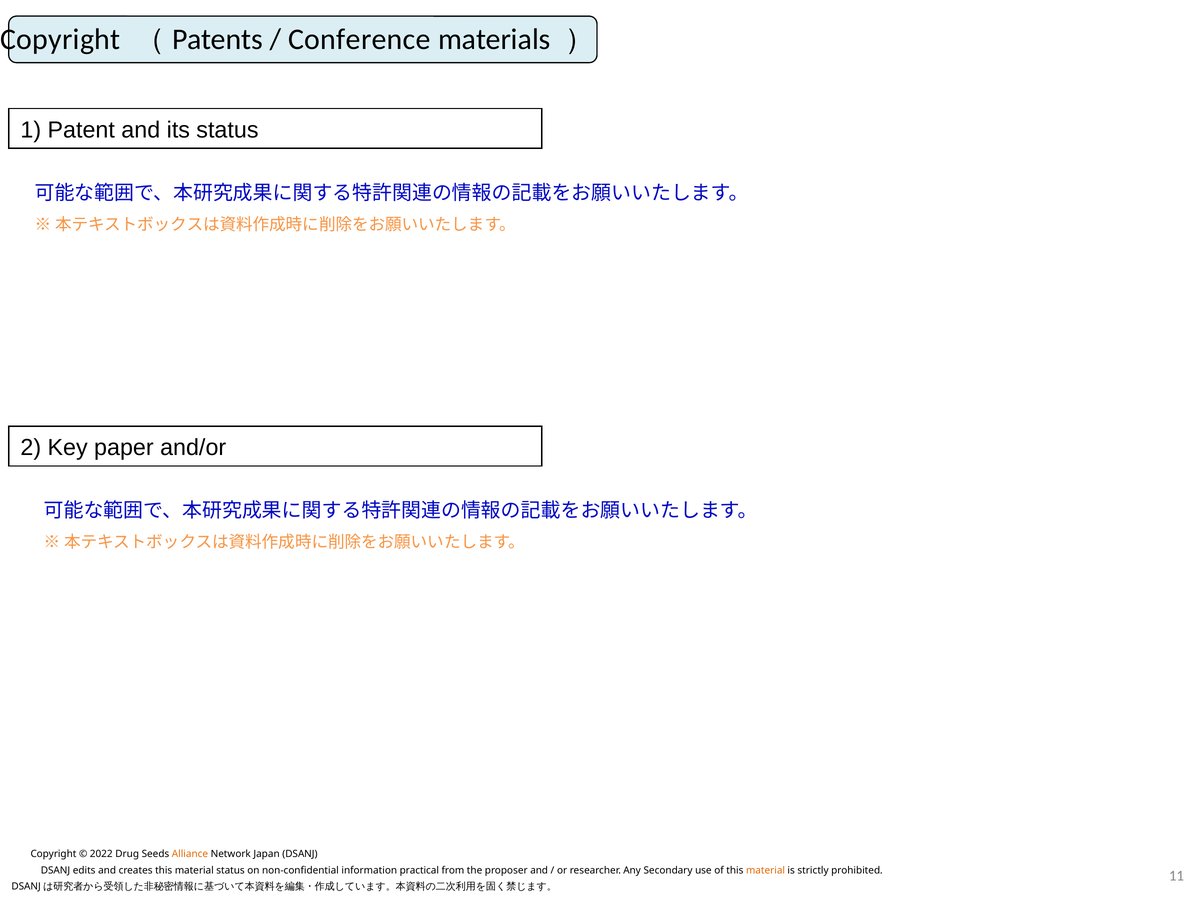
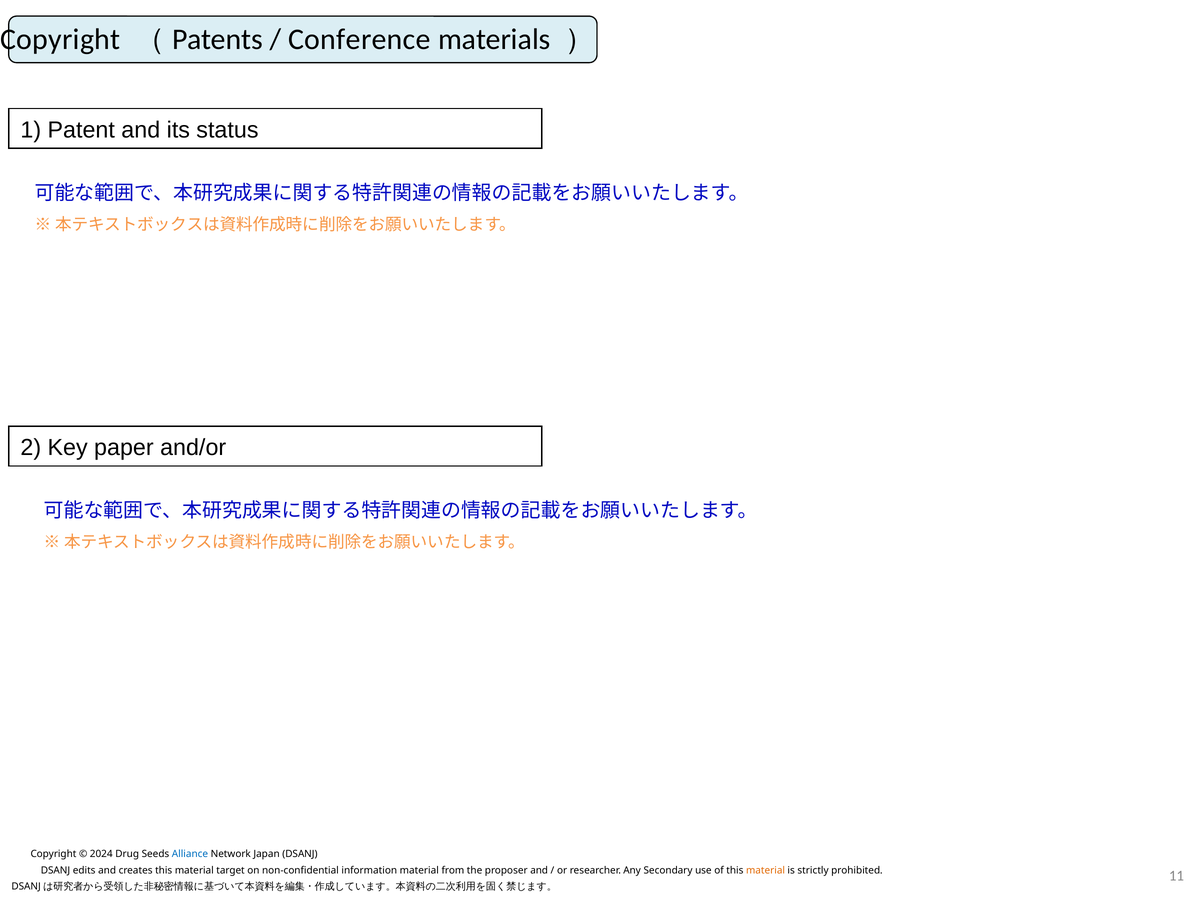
2022: 2022 -> 2024
Alliance colour: orange -> blue
material status: status -> target
information practical: practical -> material
